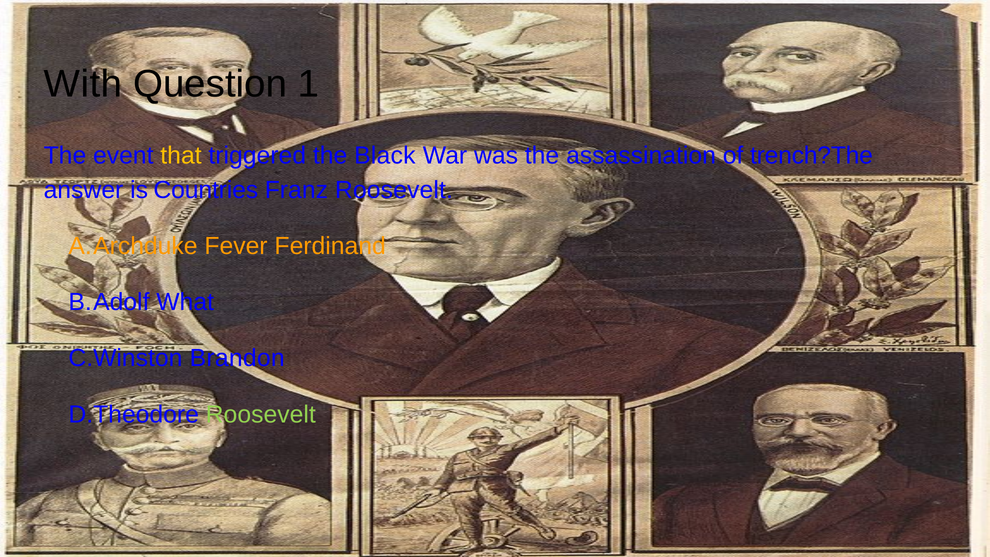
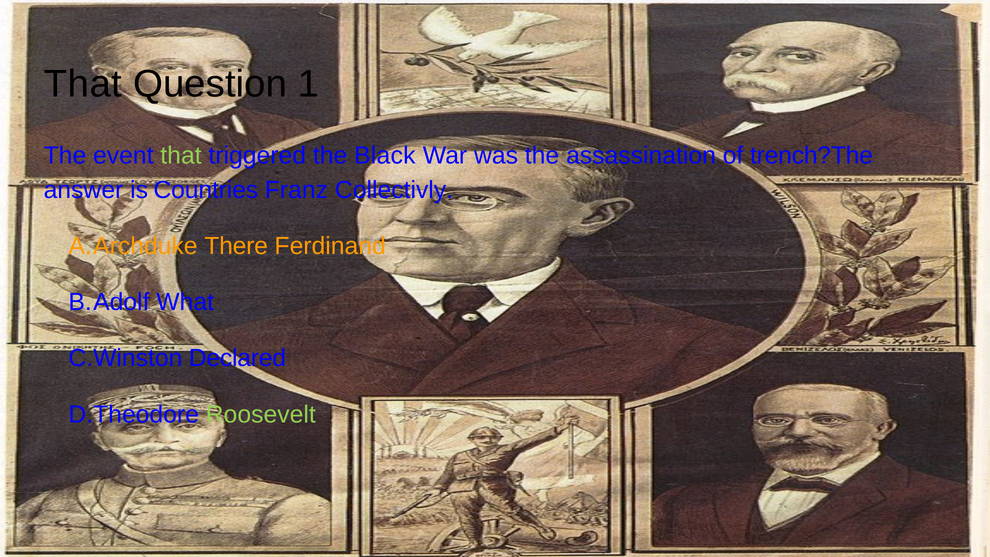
With at (83, 84): With -> That
that at (181, 156) colour: yellow -> light green
Franz Roosevelt: Roosevelt -> Collectivly
Fever: Fever -> There
Brandon: Brandon -> Declared
